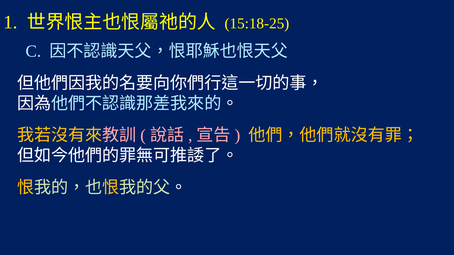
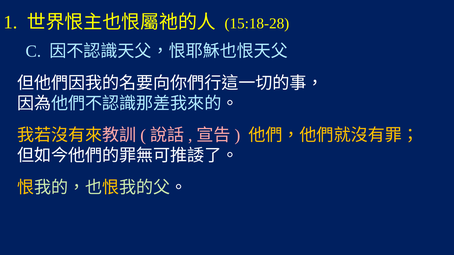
15:18-25: 15:18-25 -> 15:18-28
